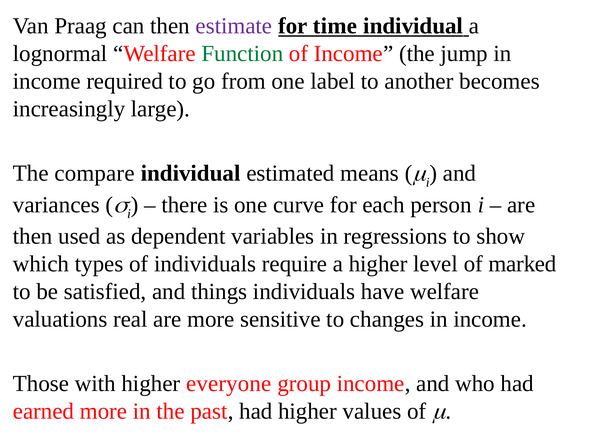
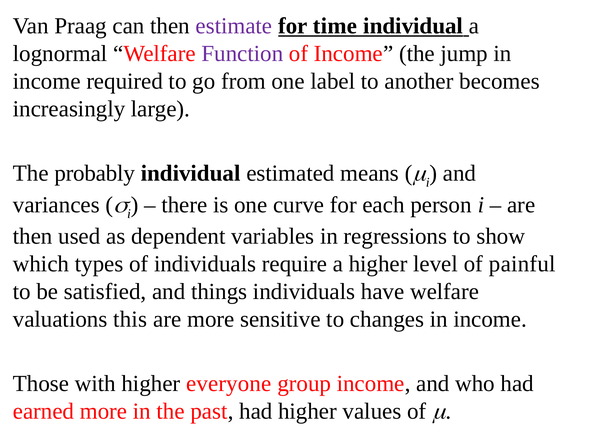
Function colour: green -> purple
compare: compare -> probably
marked: marked -> painful
real: real -> this
